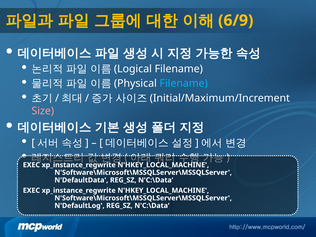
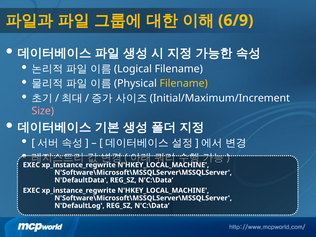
Filename at (184, 84) colour: light blue -> yellow
